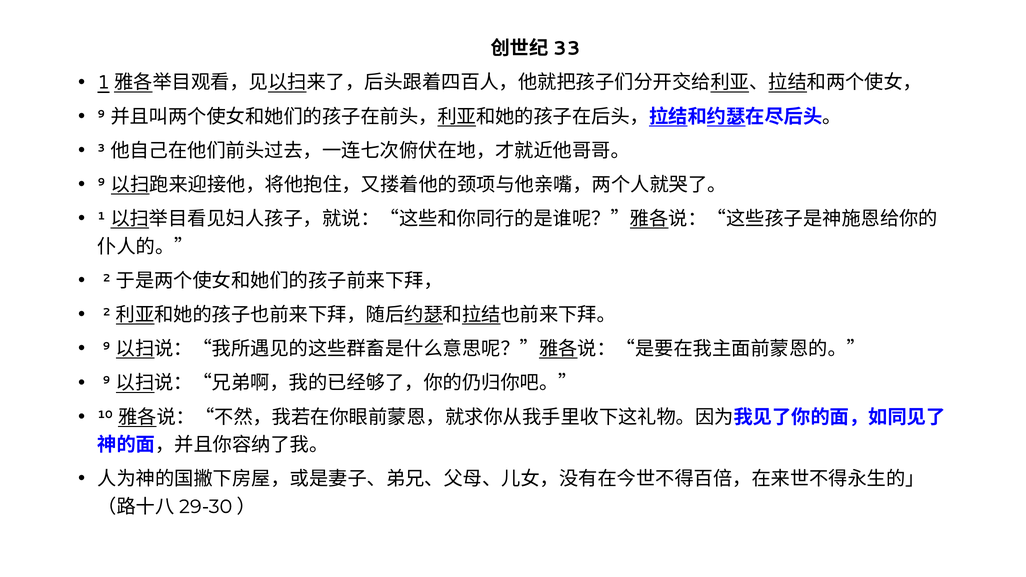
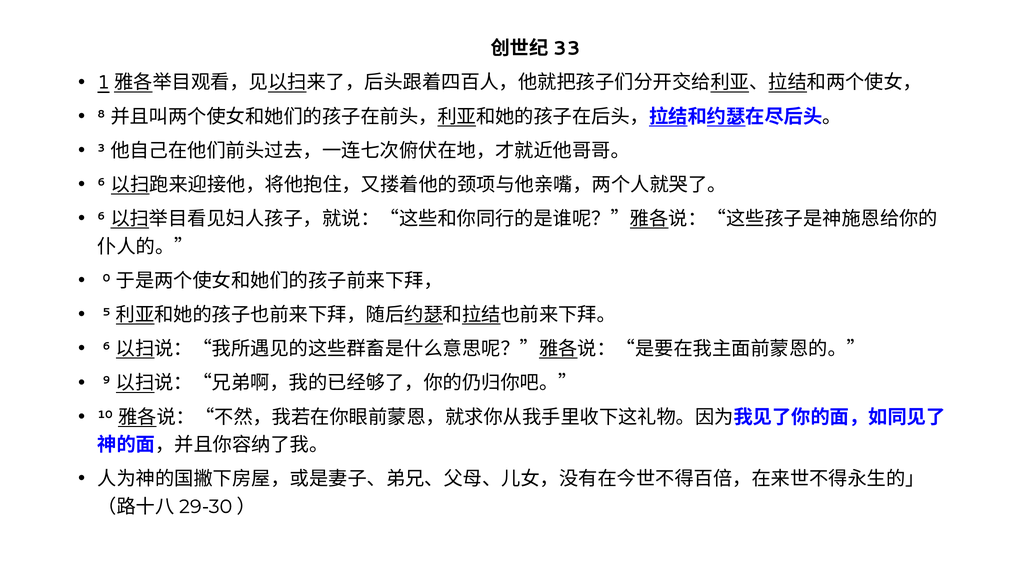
9 at (101, 114): 9 -> 8
9 at (101, 182): 9 -> 6
1 at (101, 216): 1 -> 6
2 at (107, 278): 2 -> 0
2 at (107, 312): 2 -> 5
9 at (107, 346): 9 -> 6
